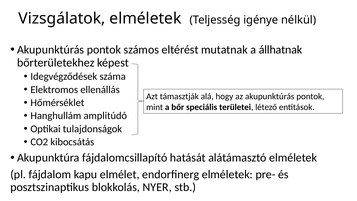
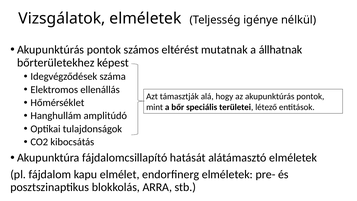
NYER: NYER -> ARRA
